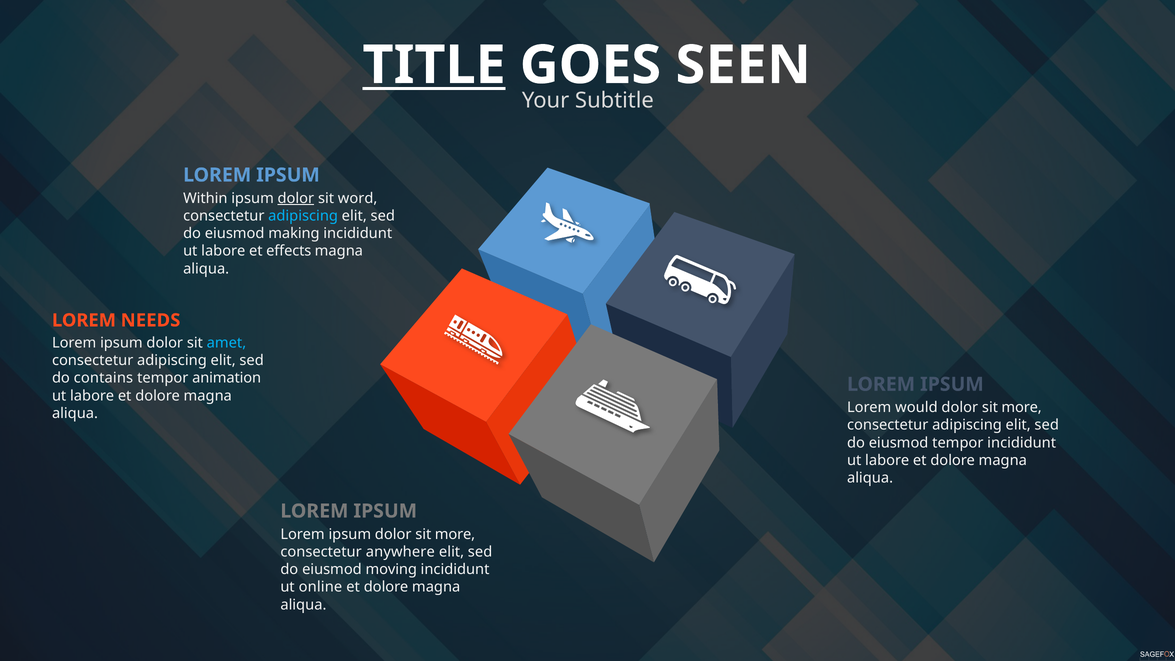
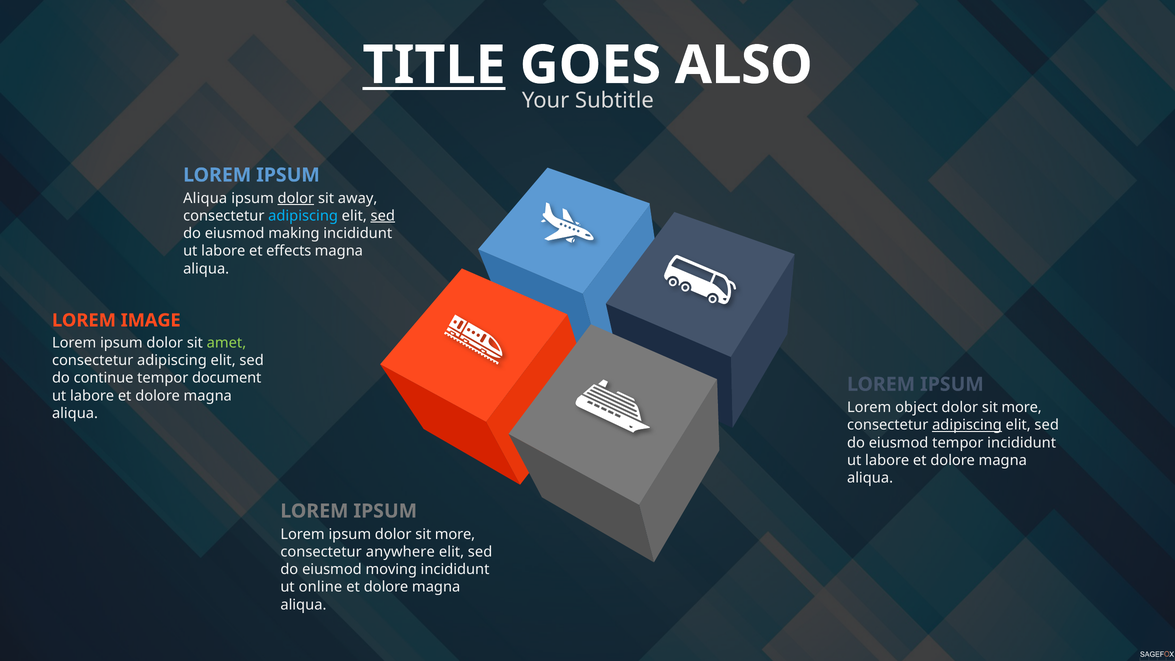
SEEN: SEEN -> ALSO
Within at (205, 198): Within -> Aliqua
word: word -> away
sed at (383, 216) underline: none -> present
NEEDS: NEEDS -> IMAGE
amet colour: light blue -> light green
contains: contains -> continue
animation: animation -> document
would: would -> object
adipiscing at (967, 425) underline: none -> present
